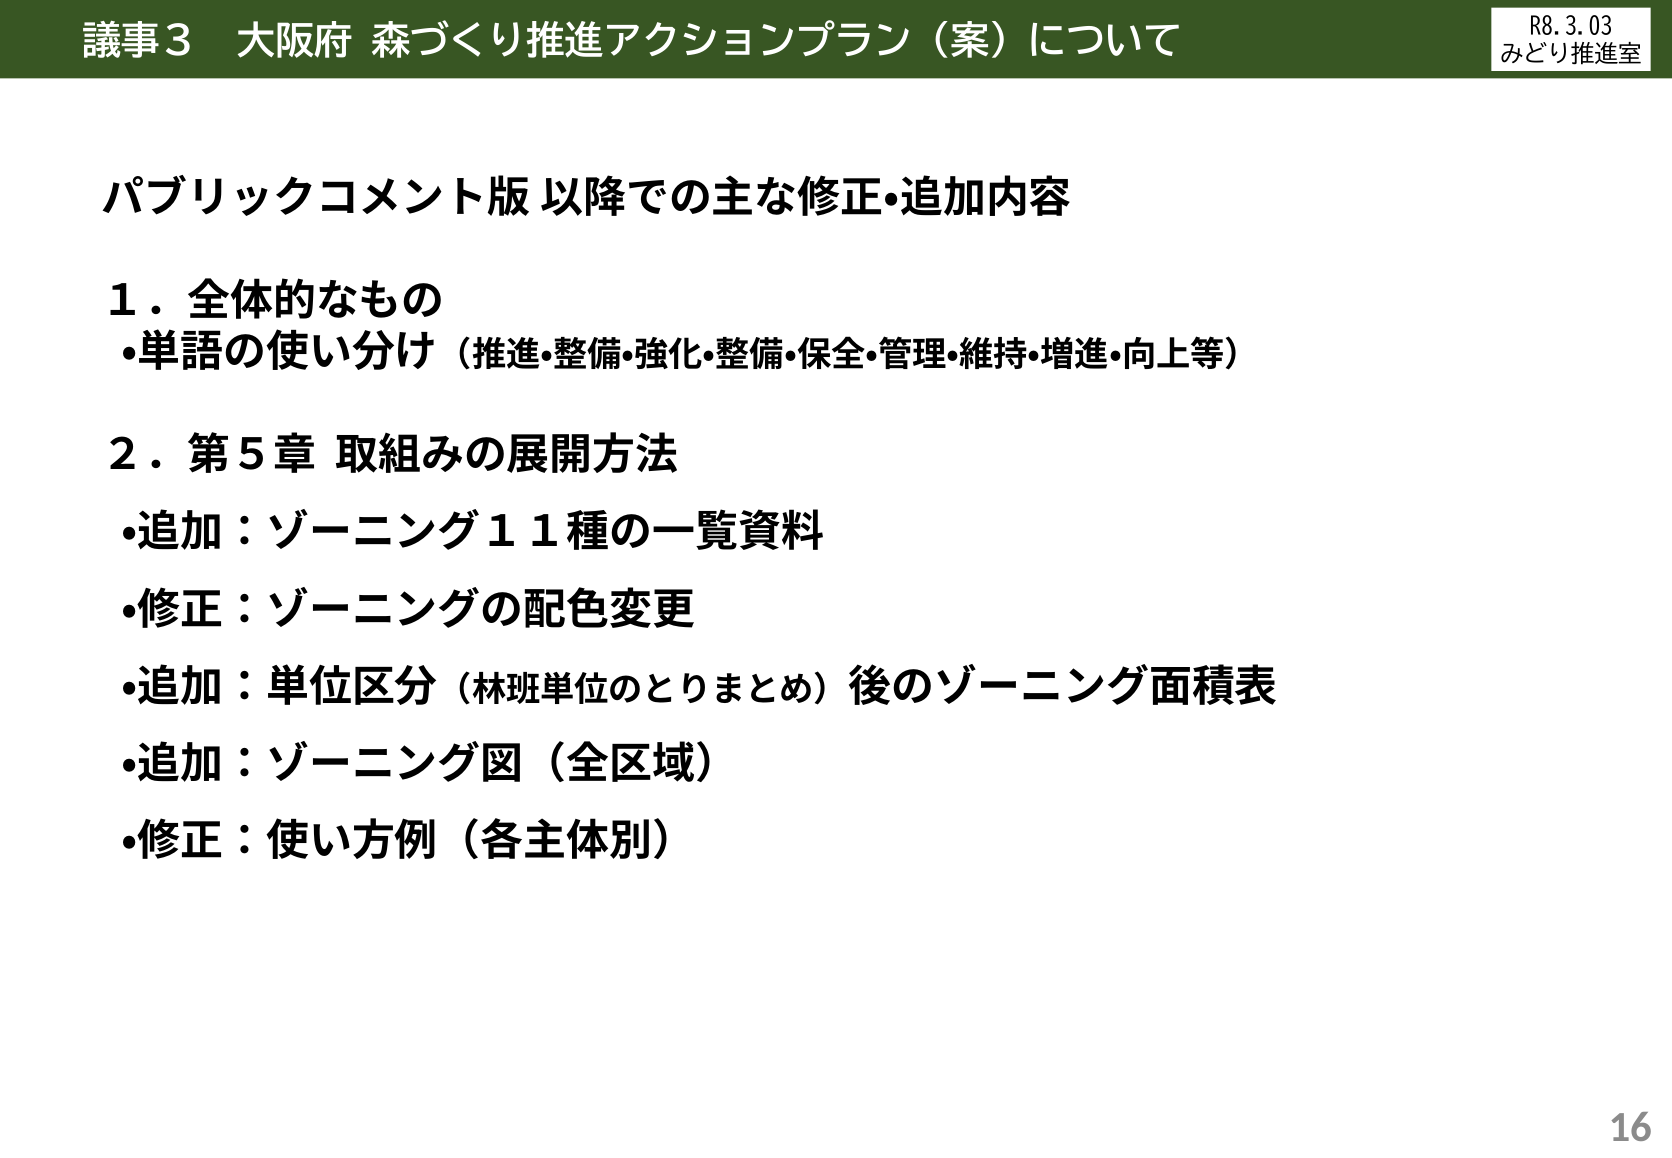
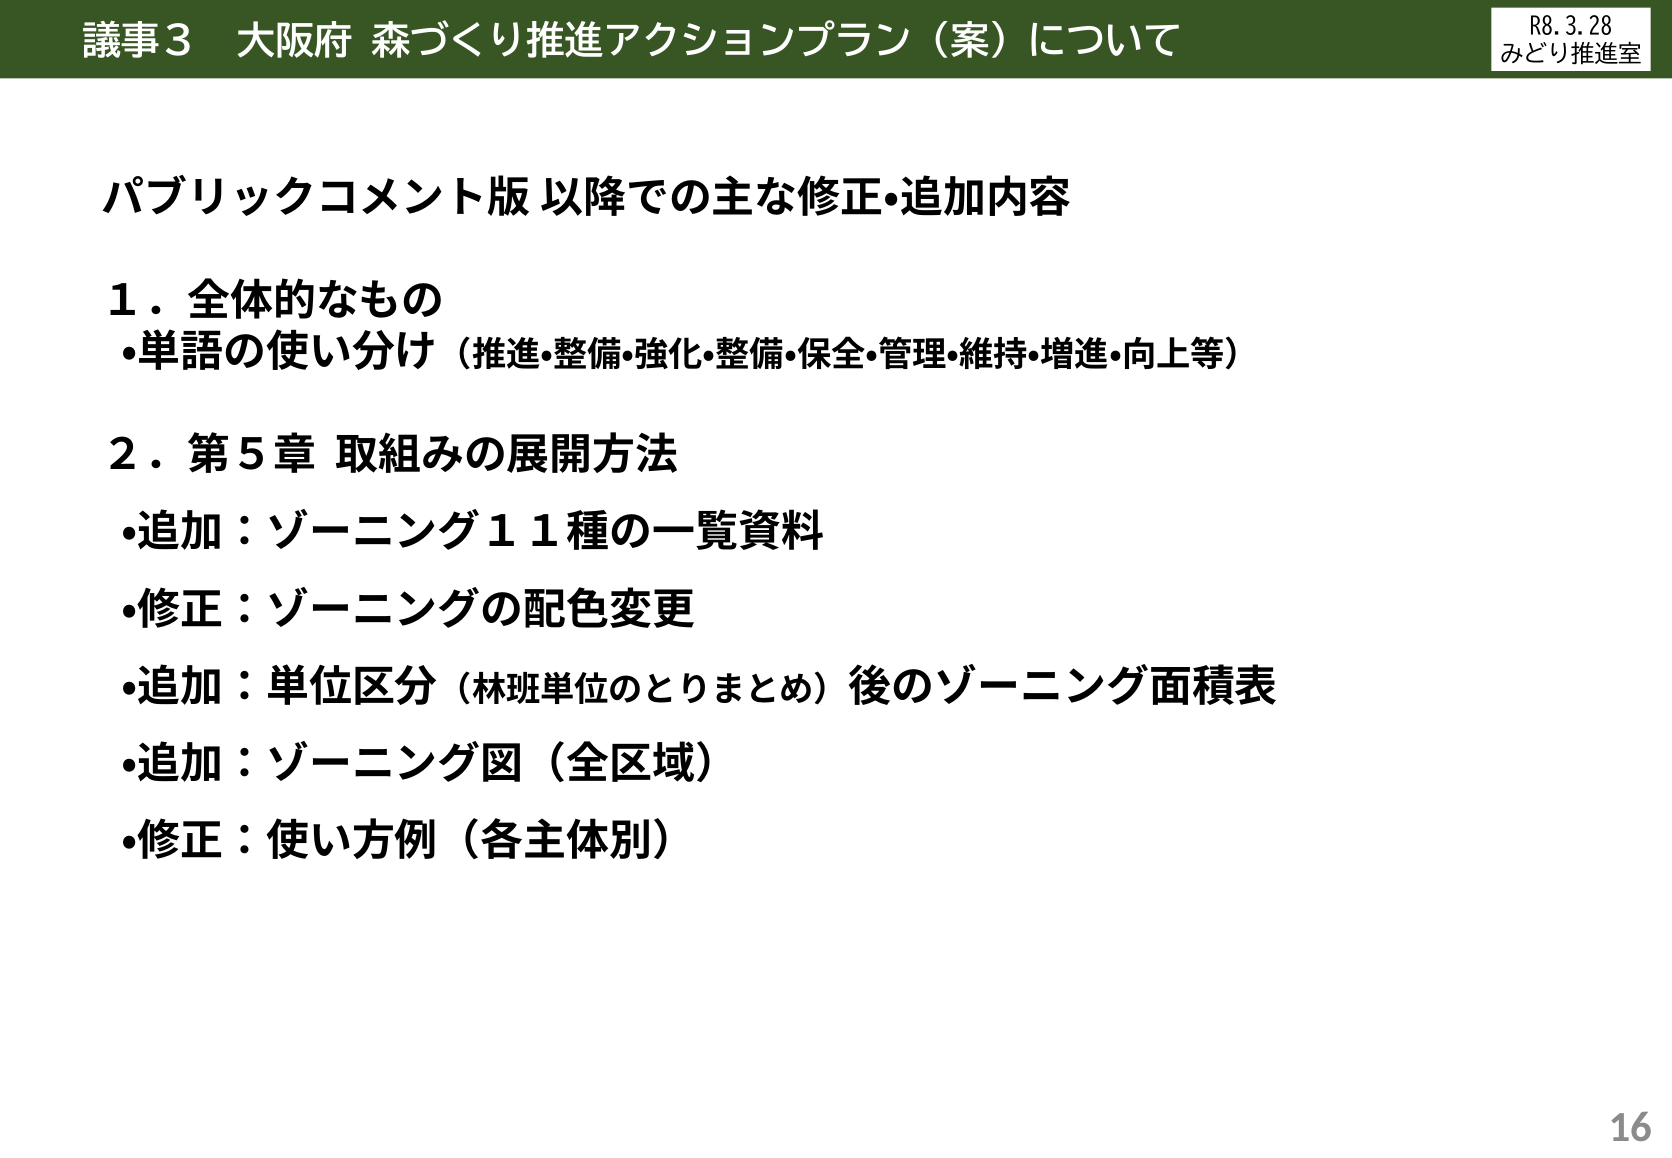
R8.3.03: R8.3.03 -> R8.3.28
